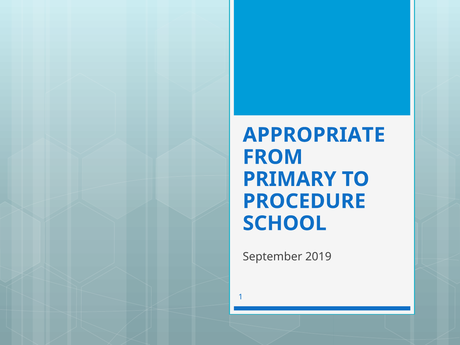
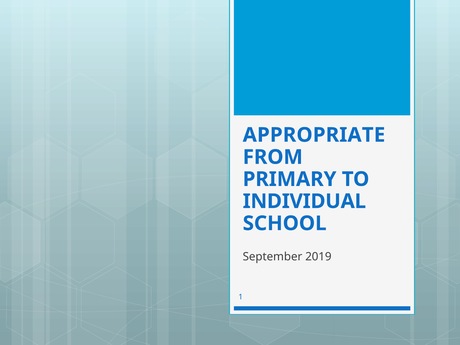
PROCEDURE: PROCEDURE -> INDIVIDUAL
